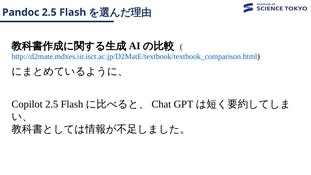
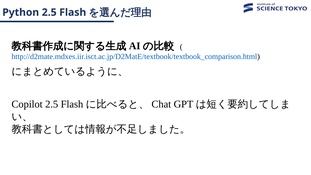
Pandoc: Pandoc -> Python
